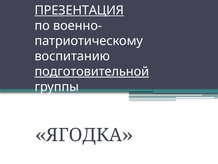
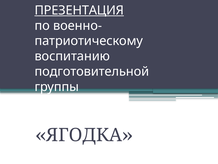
подготовительной underline: present -> none
